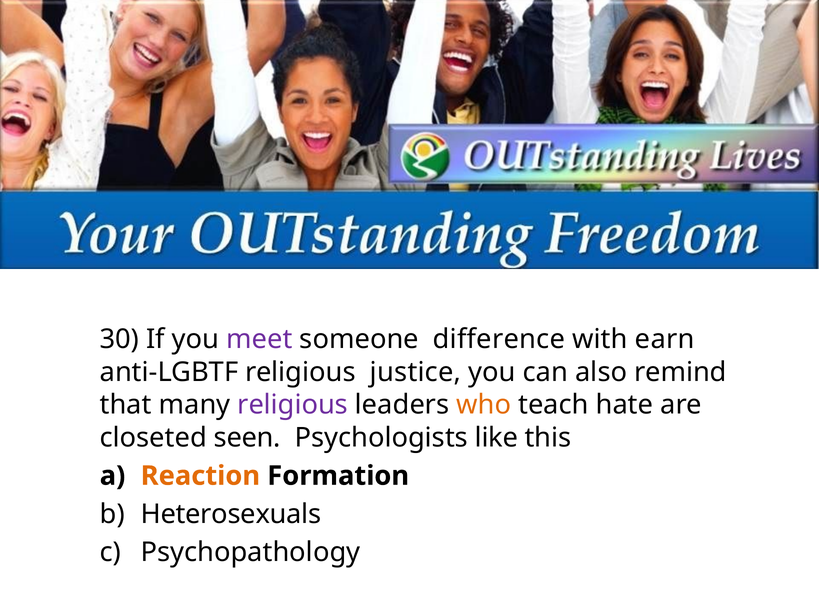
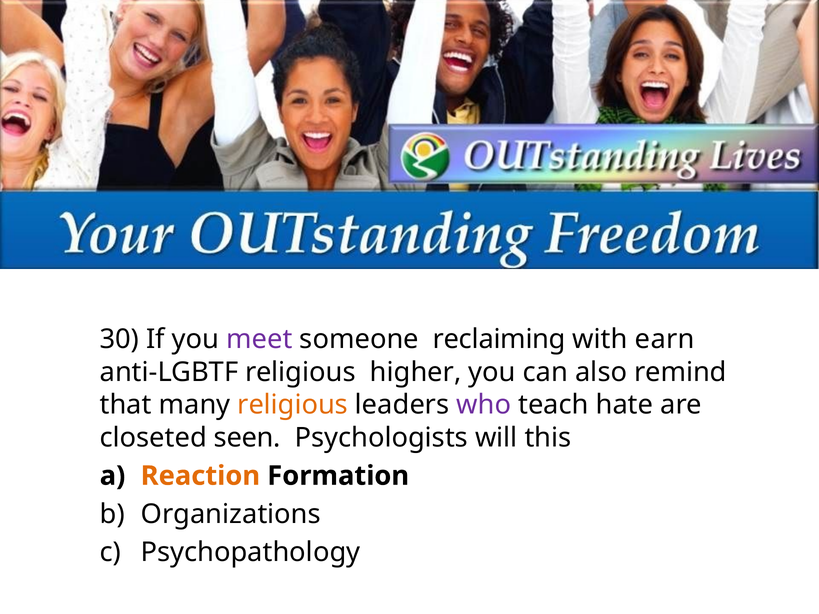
difference: difference -> reclaiming
justice: justice -> higher
religious at (293, 405) colour: purple -> orange
who colour: orange -> purple
like: like -> will
Heterosexuals: Heterosexuals -> Organizations
